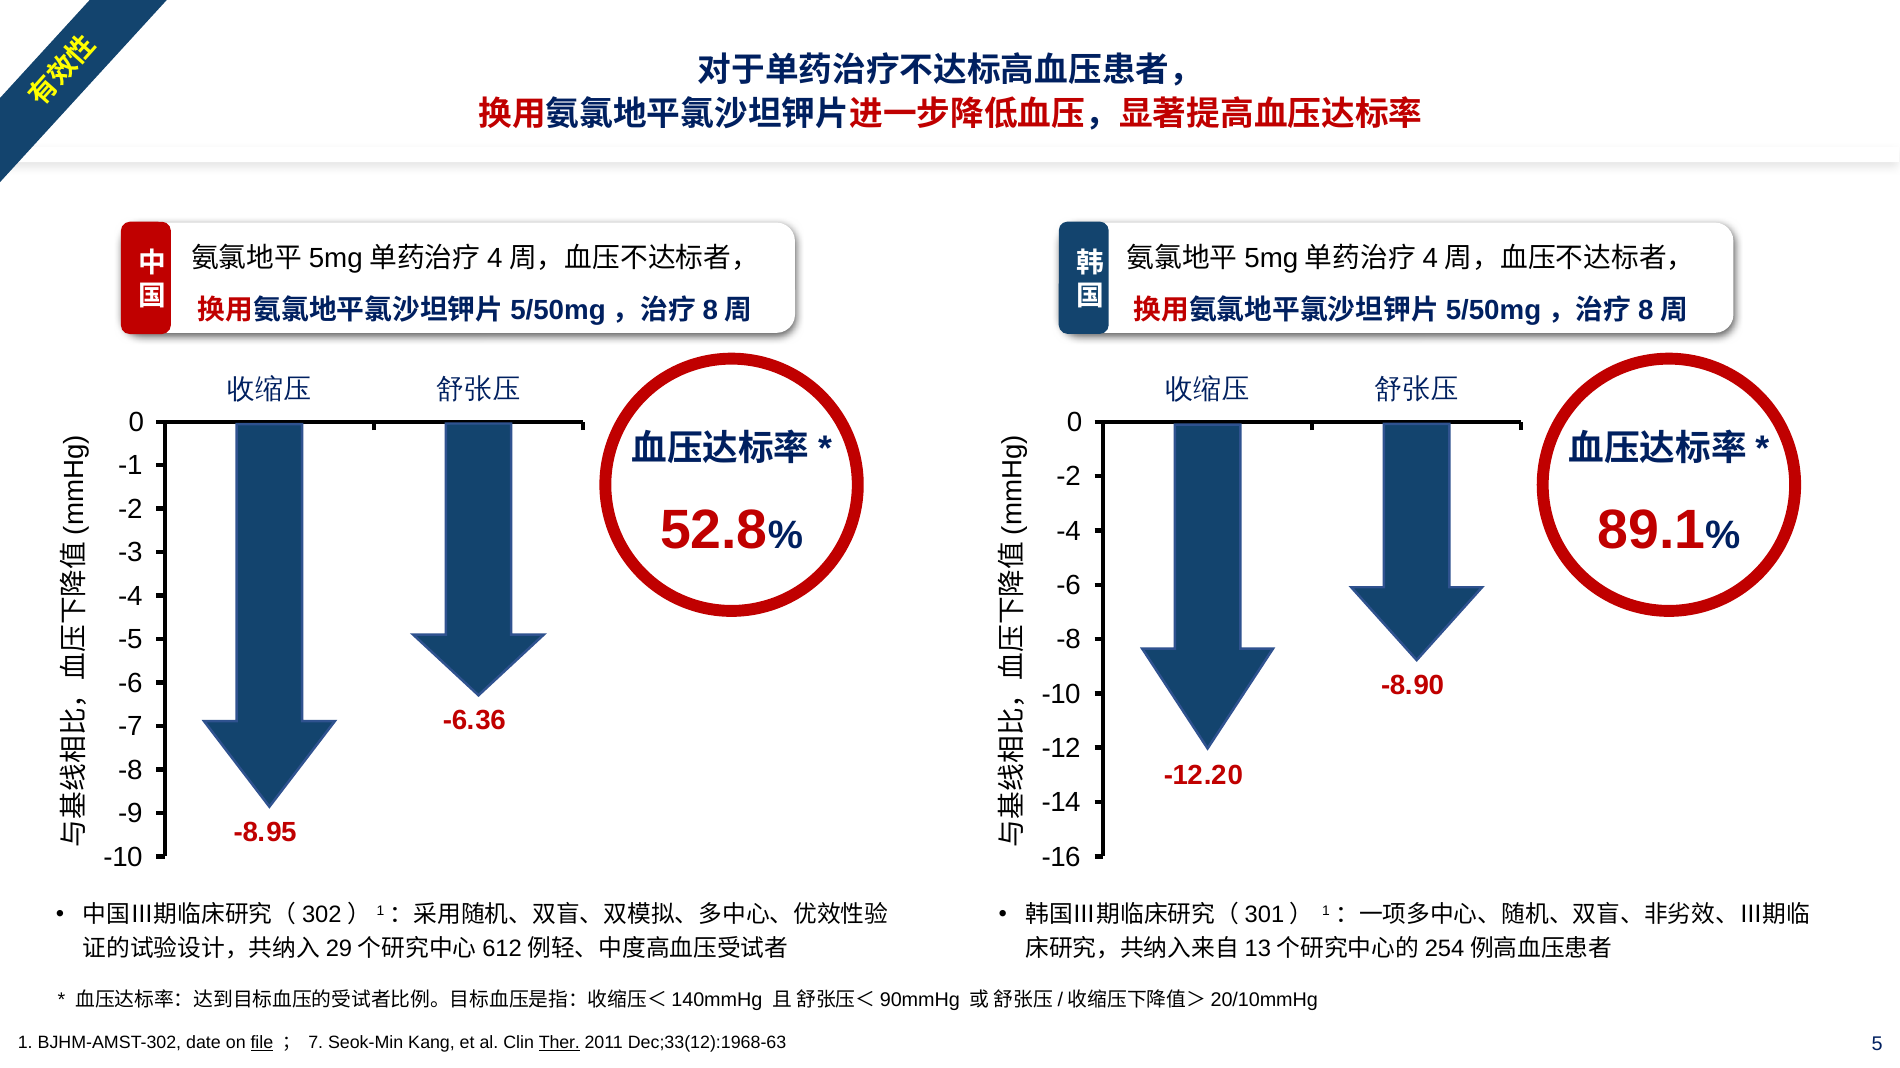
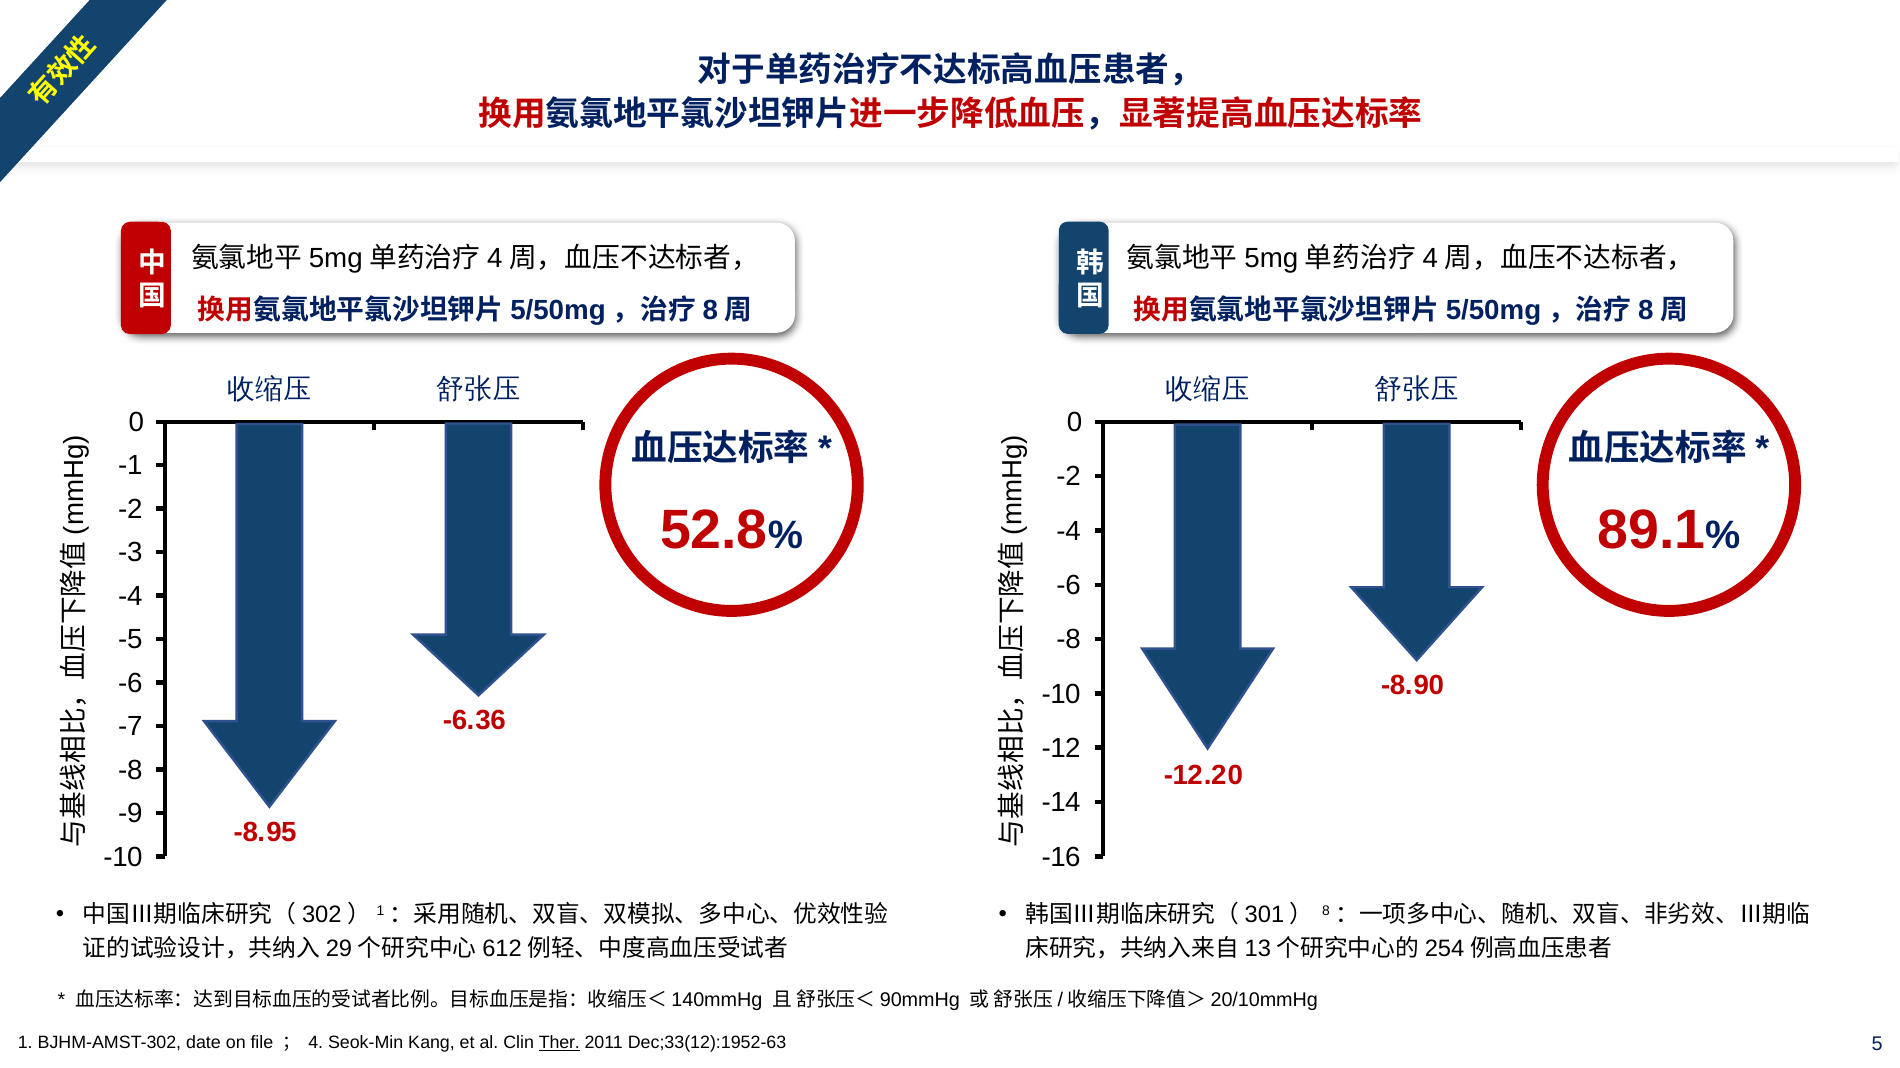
1 at (1326, 911): 1 -> 8
file underline: present -> none
7: 7 -> 4
Dec;33(12):1968-63: Dec;33(12):1968-63 -> Dec;33(12):1952-63
